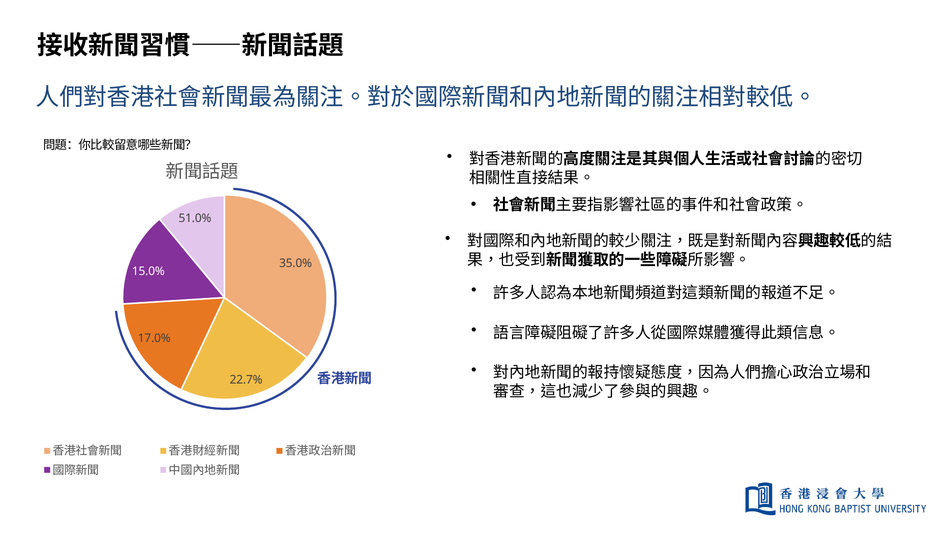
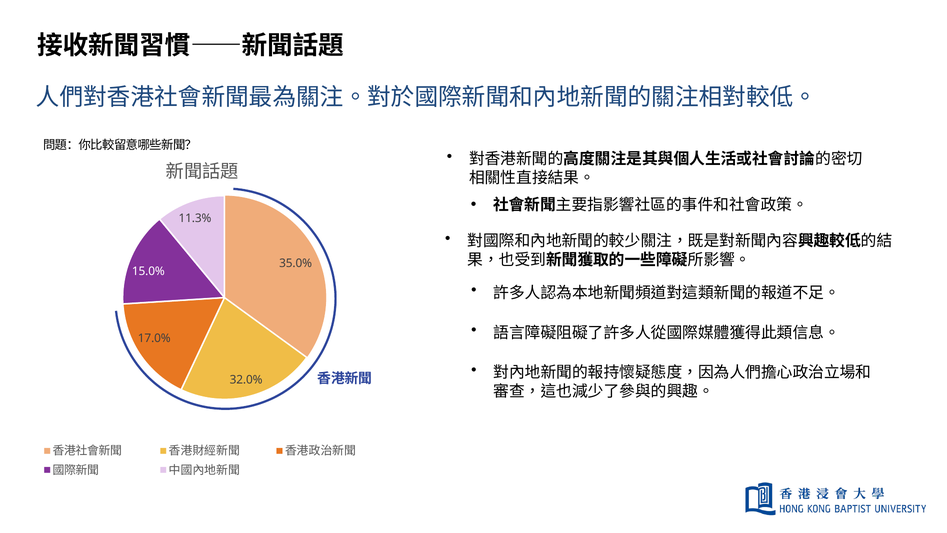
51.0%: 51.0% -> 11.3%
22.7%: 22.7% -> 32.0%
